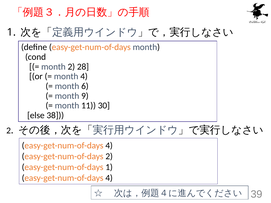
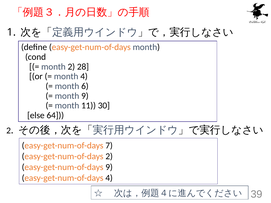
38: 38 -> 64
4 at (109, 146): 4 -> 7
easy-get-num-of-days 1: 1 -> 9
